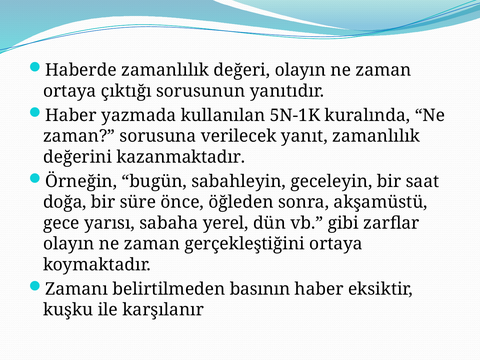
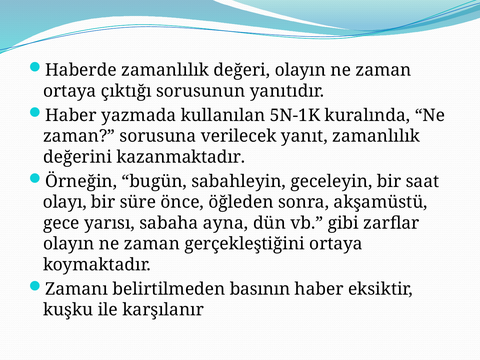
doğa: doğa -> olayı
yerel: yerel -> ayna
